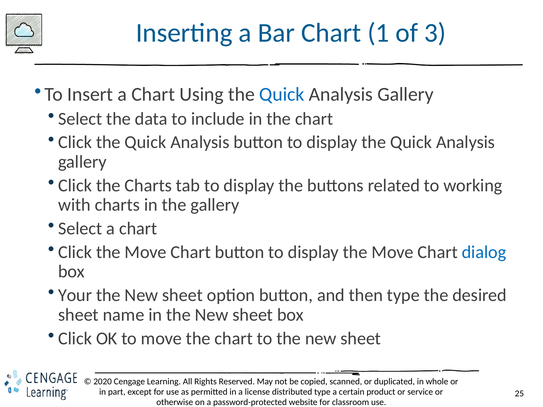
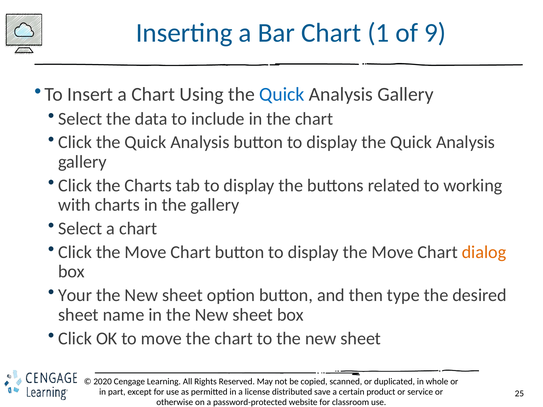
3: 3 -> 9
dialog colour: blue -> orange
type at (322, 392): type -> save
